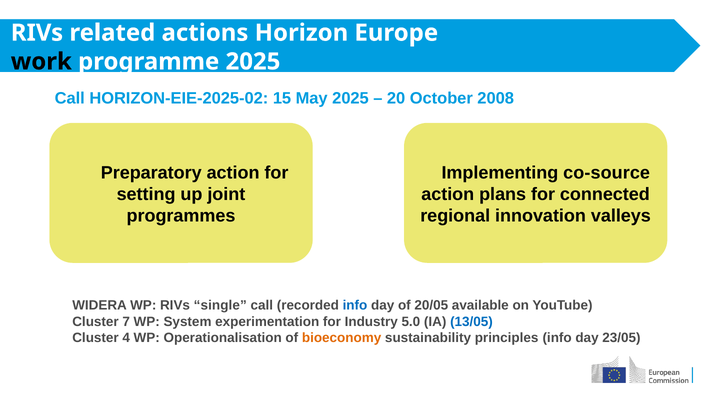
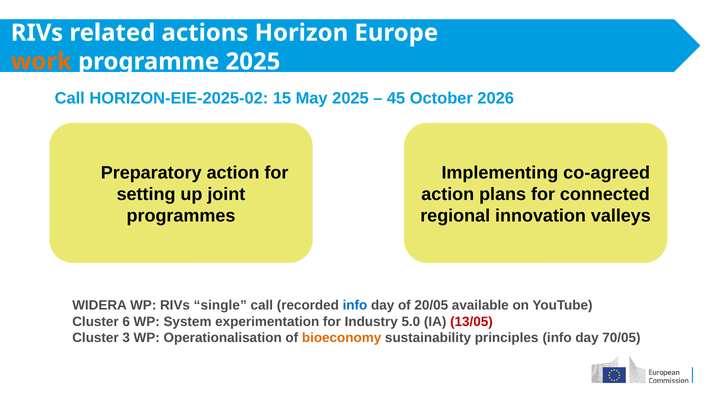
work colour: black -> orange
20: 20 -> 45
2008: 2008 -> 2026
co-source: co-source -> co-agreed
7: 7 -> 6
13/05 colour: blue -> red
4: 4 -> 3
23/05: 23/05 -> 70/05
